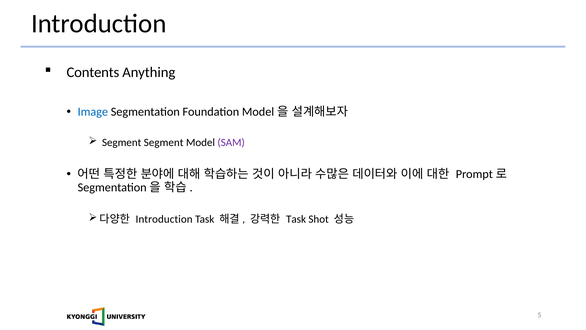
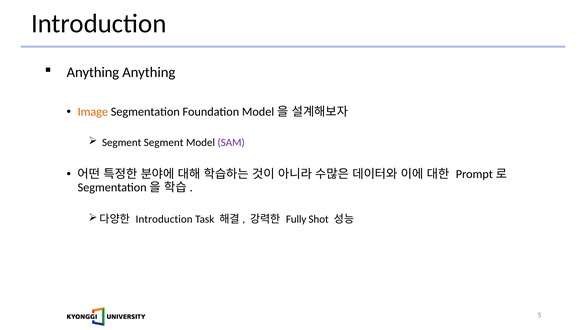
Contents at (93, 72): Contents -> Anything
Image colour: blue -> orange
Task at (296, 219): Task -> Fully
